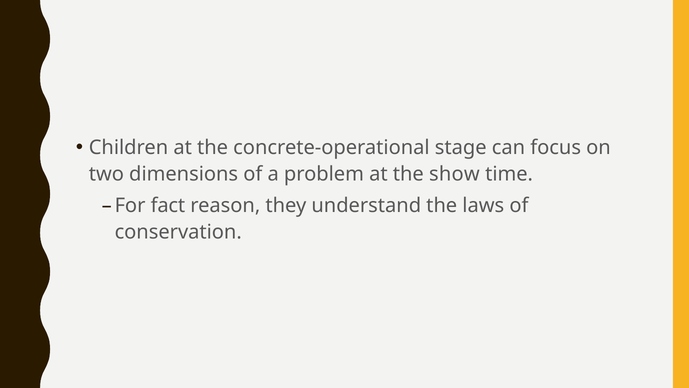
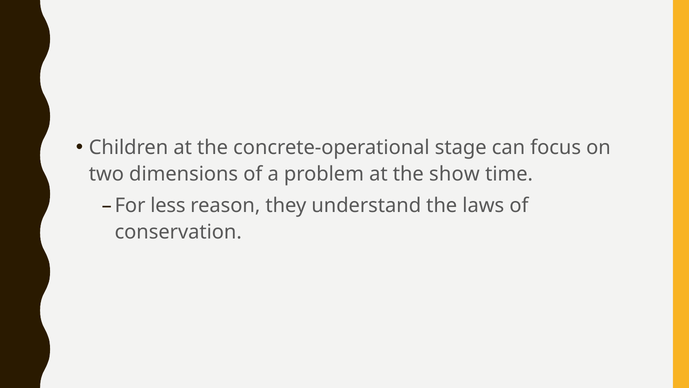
fact: fact -> less
